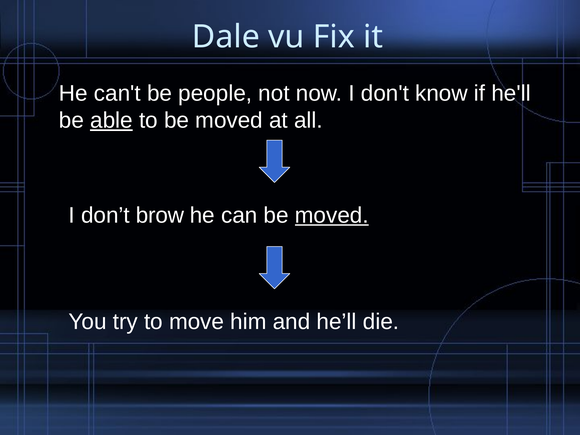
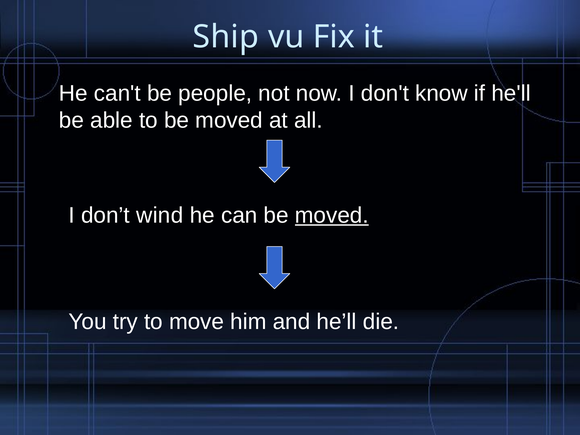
Dale: Dale -> Ship
able underline: present -> none
brow: brow -> wind
